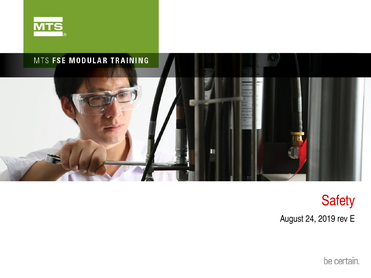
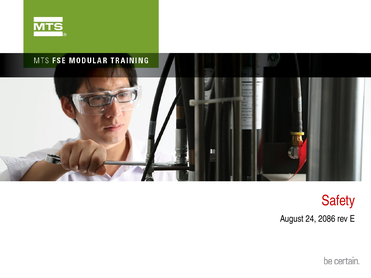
2019: 2019 -> 2086
